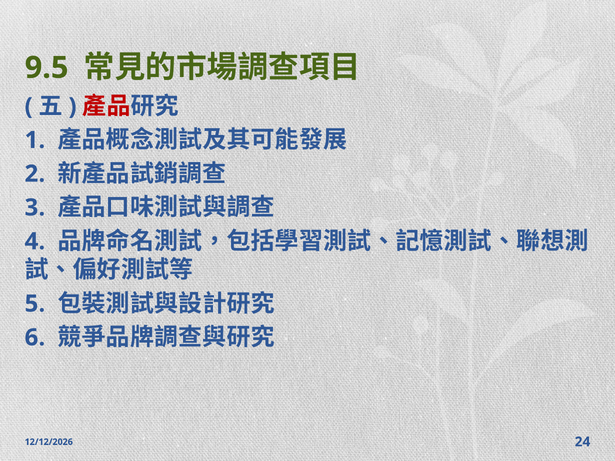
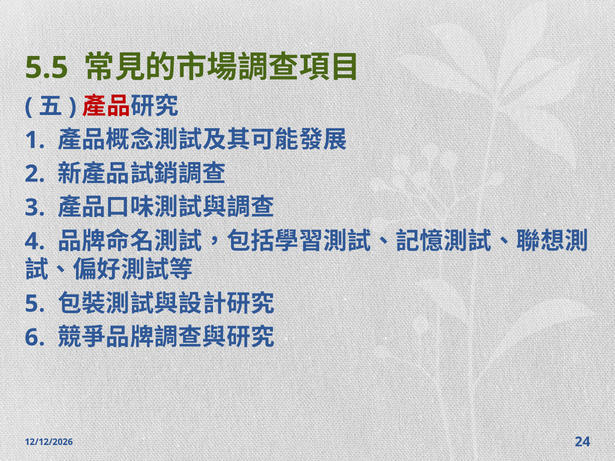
9.5: 9.5 -> 5.5
